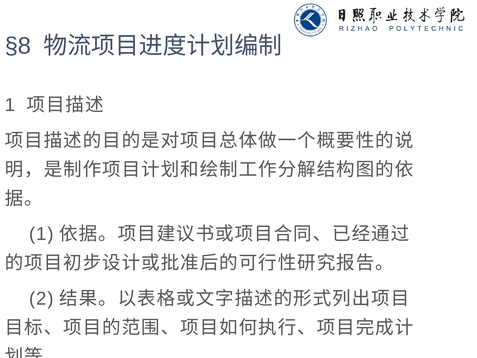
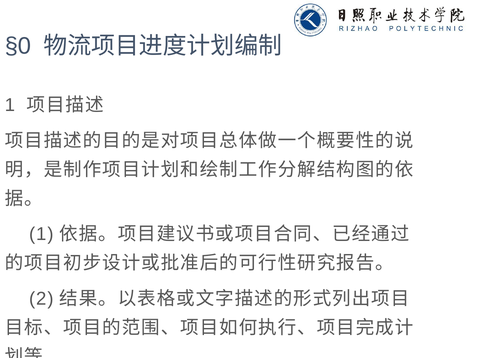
§8: §8 -> §0
